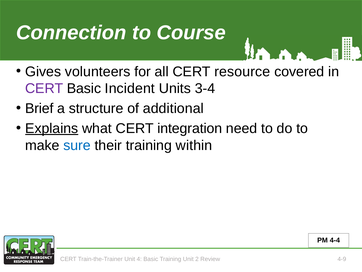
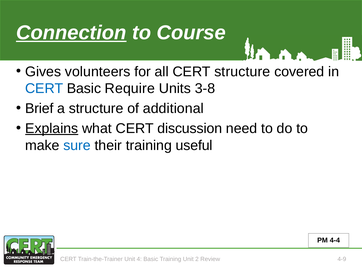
Connection underline: none -> present
CERT resource: resource -> structure
CERT at (44, 88) colour: purple -> blue
Incident: Incident -> Require
3-4: 3-4 -> 3-8
integration: integration -> discussion
within: within -> useful
